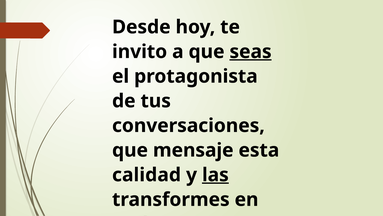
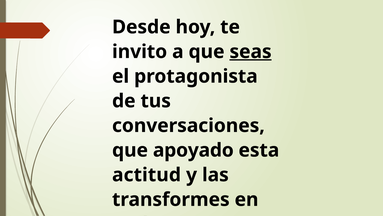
mensaje: mensaje -> apoyado
calidad: calidad -> actitud
las underline: present -> none
